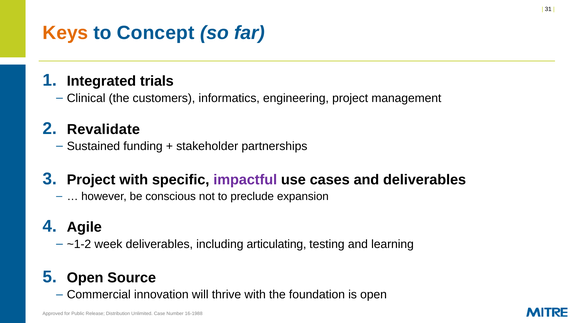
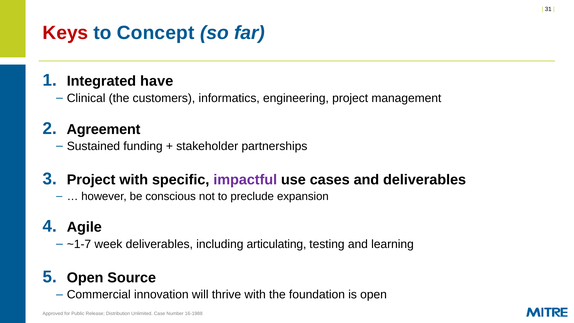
Keys colour: orange -> red
trials: trials -> have
Revalidate: Revalidate -> Agreement
~1-2: ~1-2 -> ~1-7
